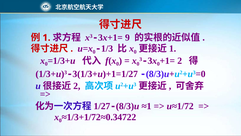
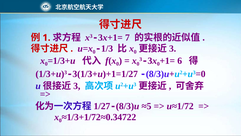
9: 9 -> 7
1 at (173, 49): 1 -> 3
2 at (180, 61): 2 -> 6
2 at (77, 86): 2 -> 3
≈1: ≈1 -> ≈5
